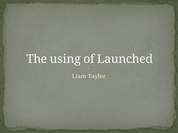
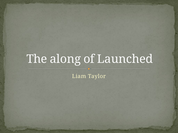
using: using -> along
